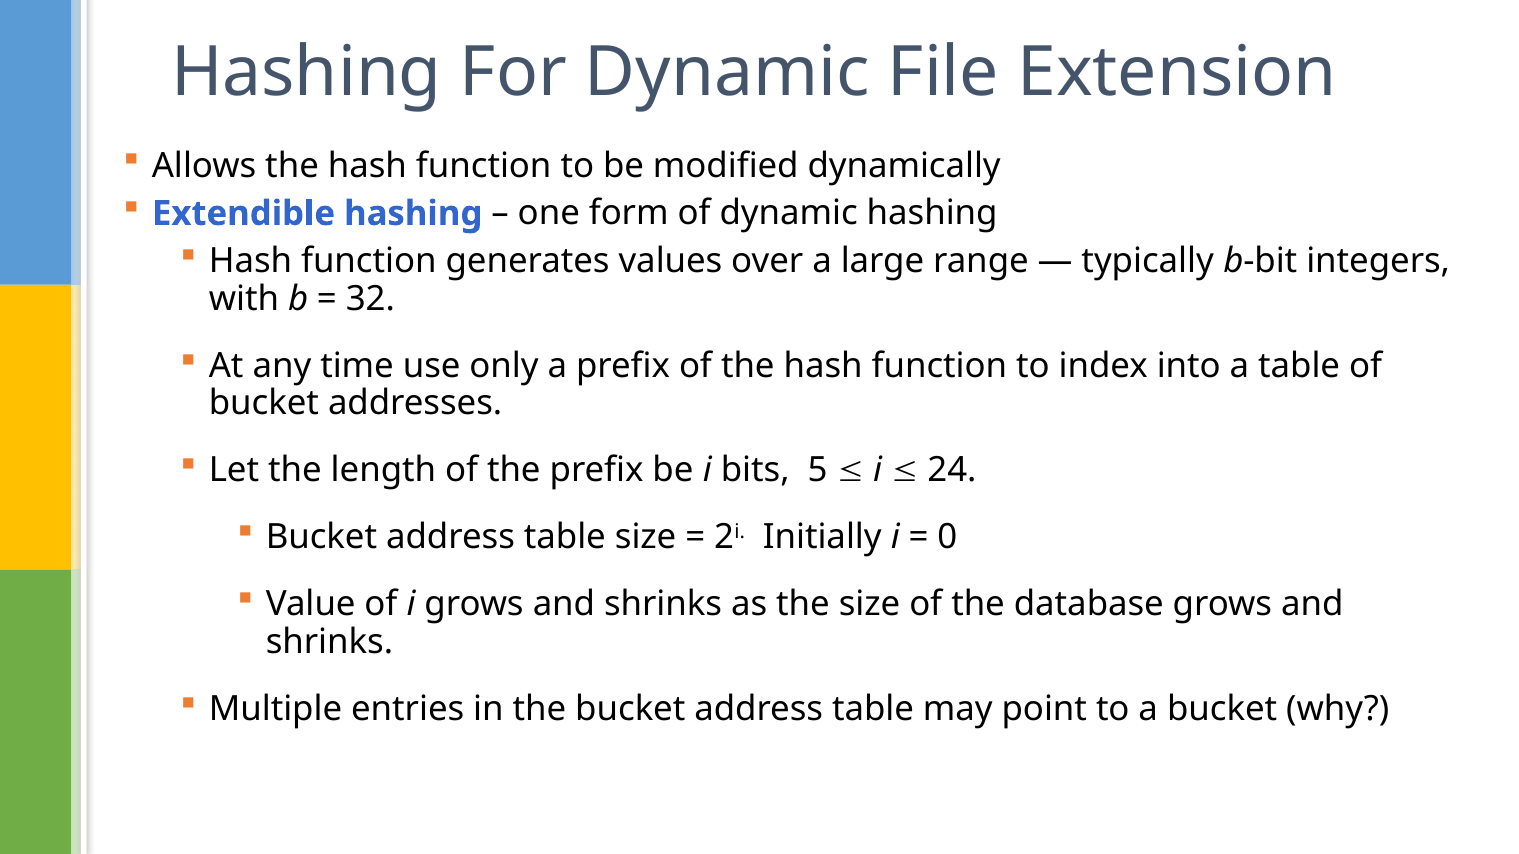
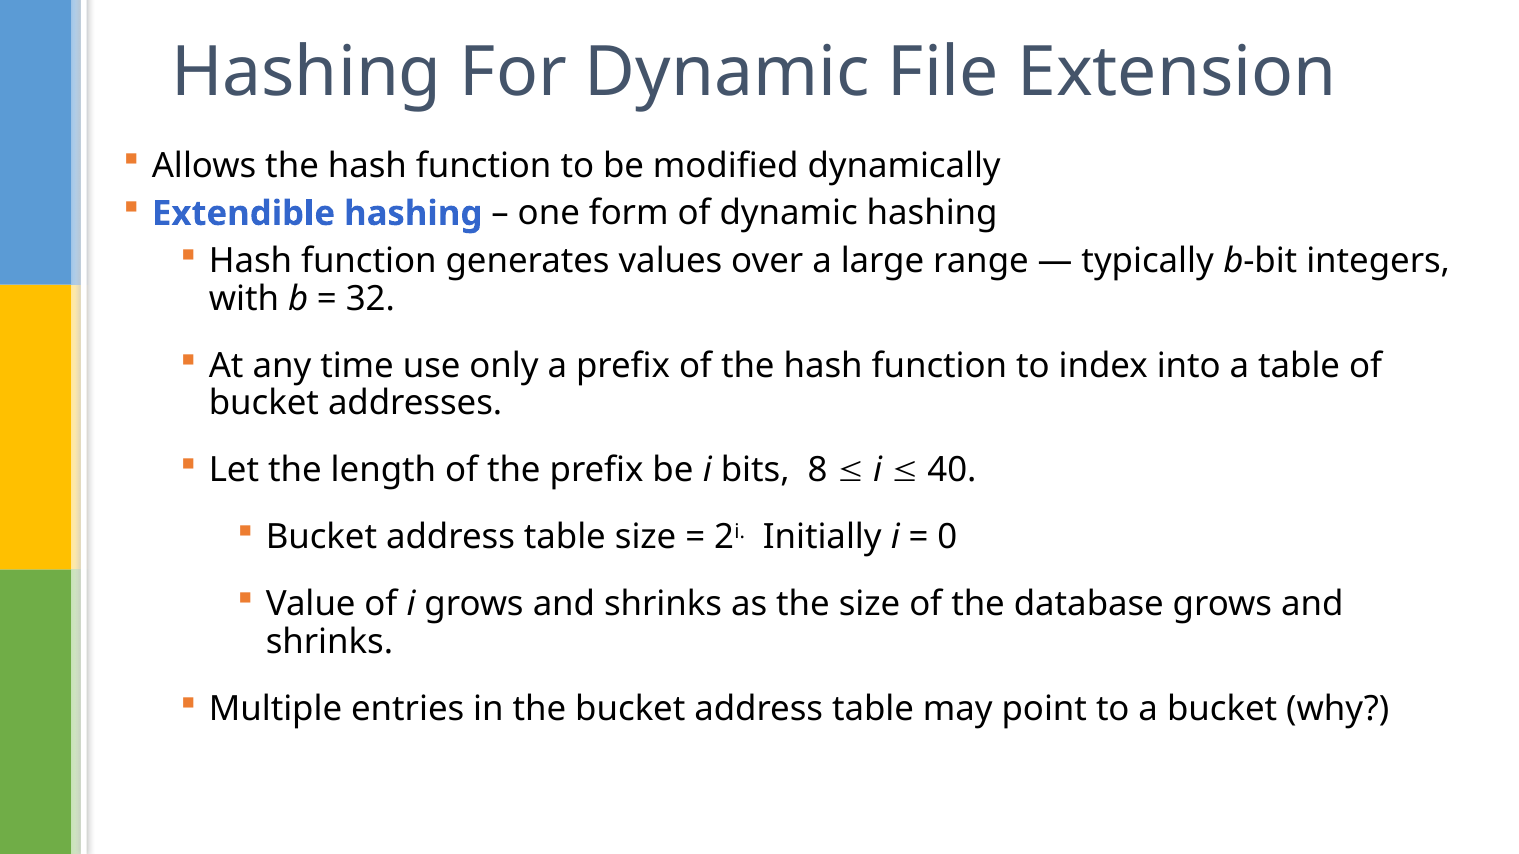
5: 5 -> 8
24: 24 -> 40
